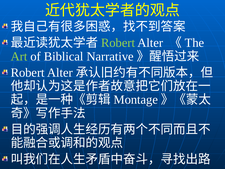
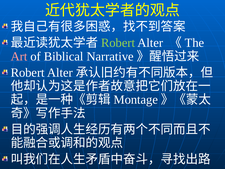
Art colour: light green -> pink
